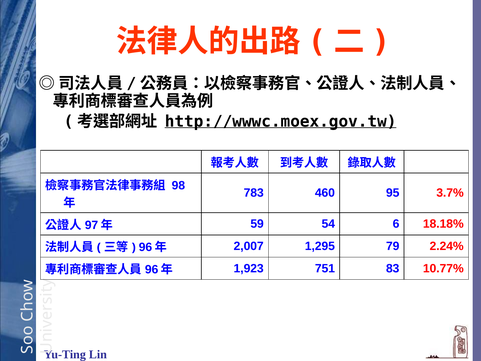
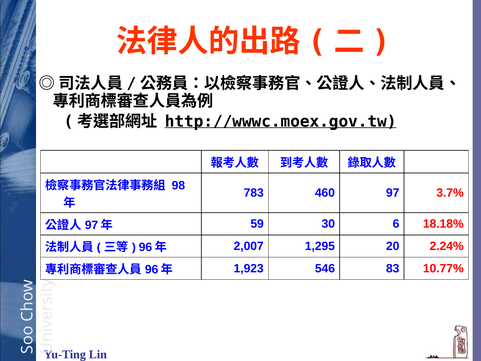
95: 95 -> 97
54: 54 -> 30
79: 79 -> 20
751: 751 -> 546
